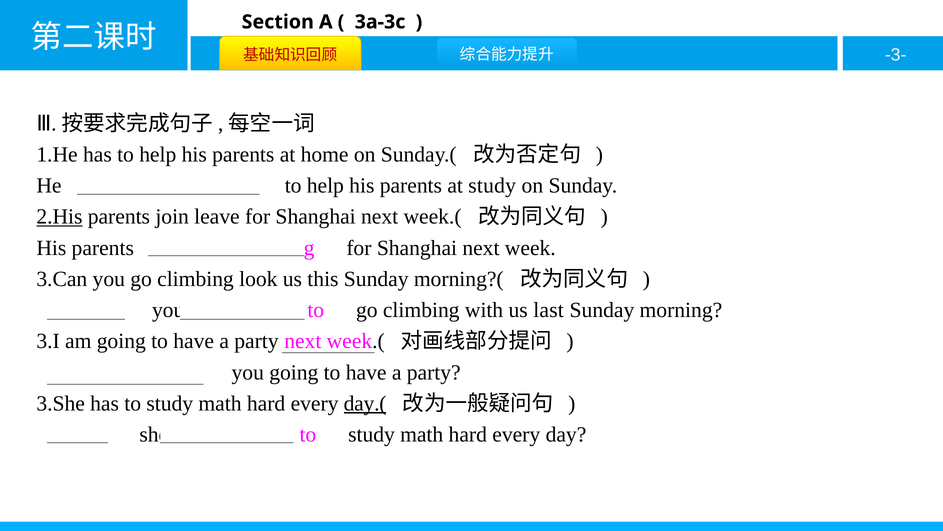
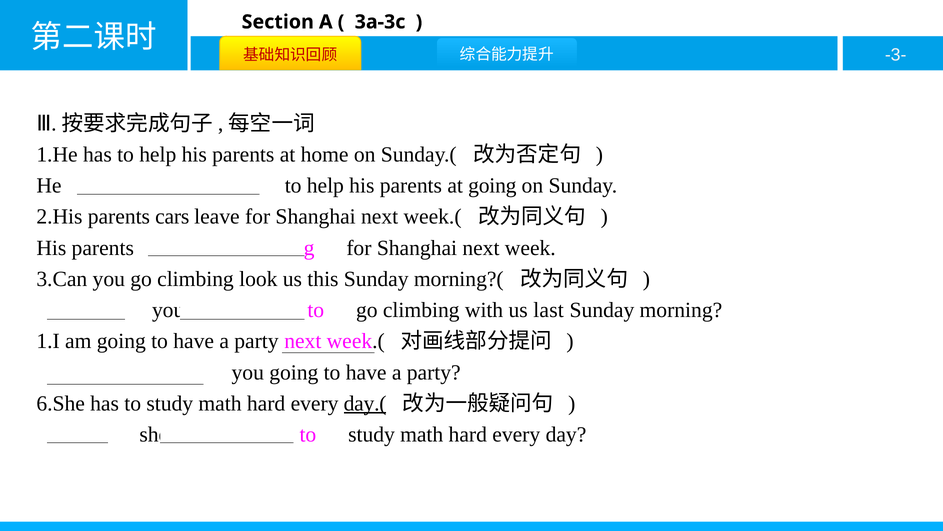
at study: study -> going
2.His underline: present -> none
join: join -> cars
3.I: 3.I -> 1.I
3.She: 3.She -> 6.She
